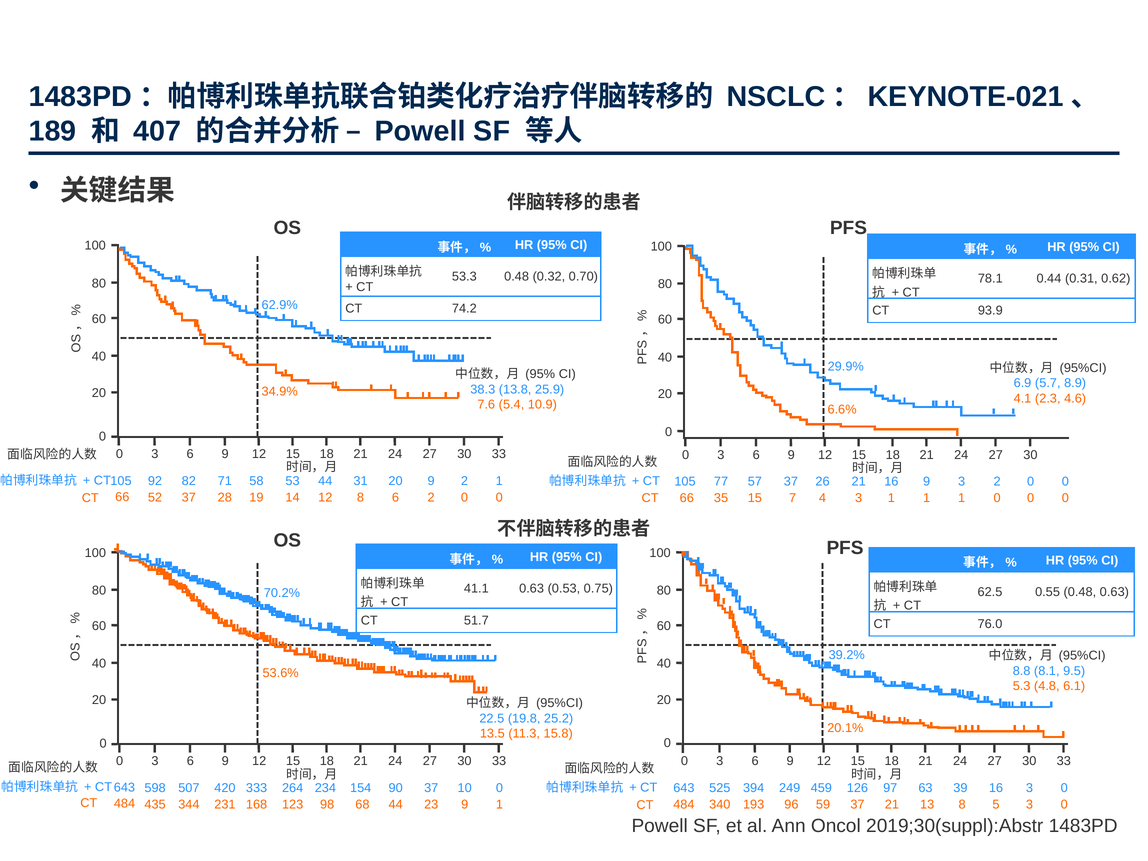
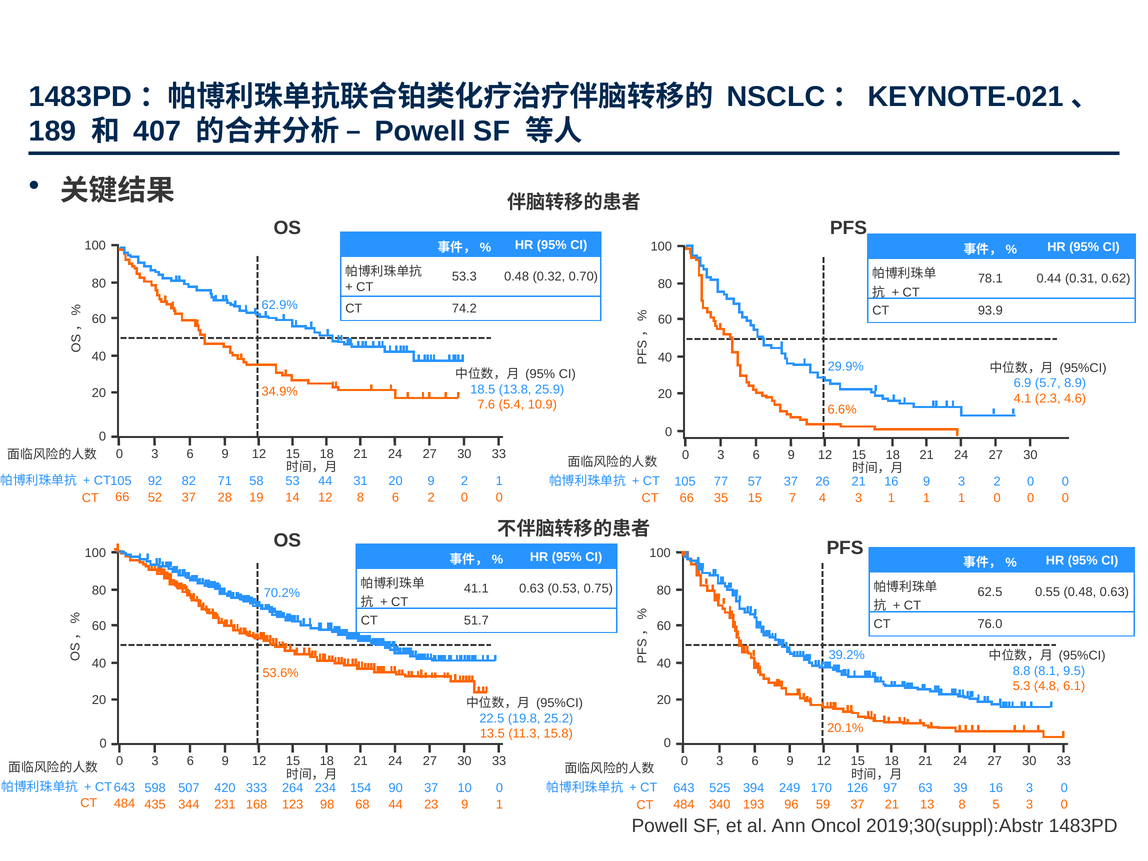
38.3: 38.3 -> 18.5
459: 459 -> 170
